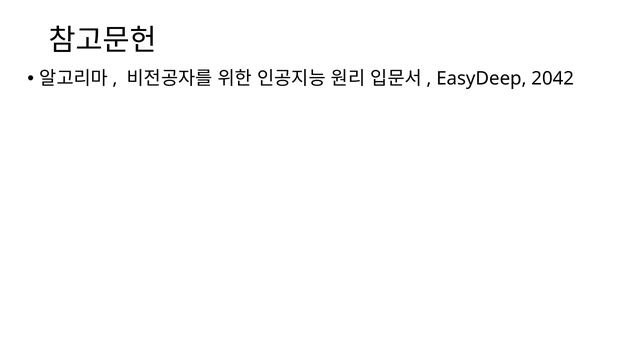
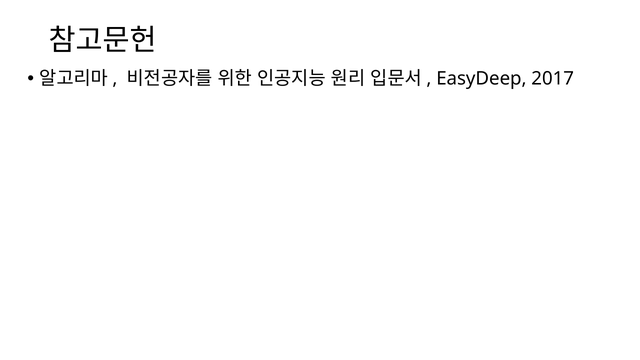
2042: 2042 -> 2017
